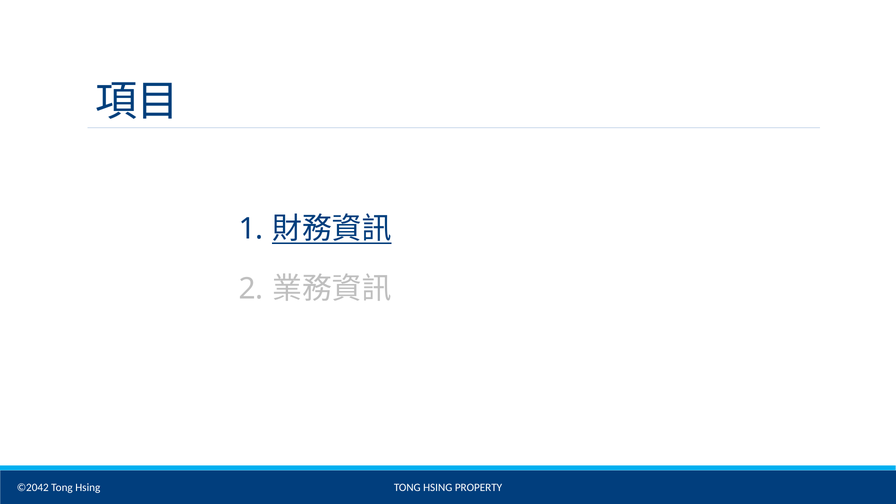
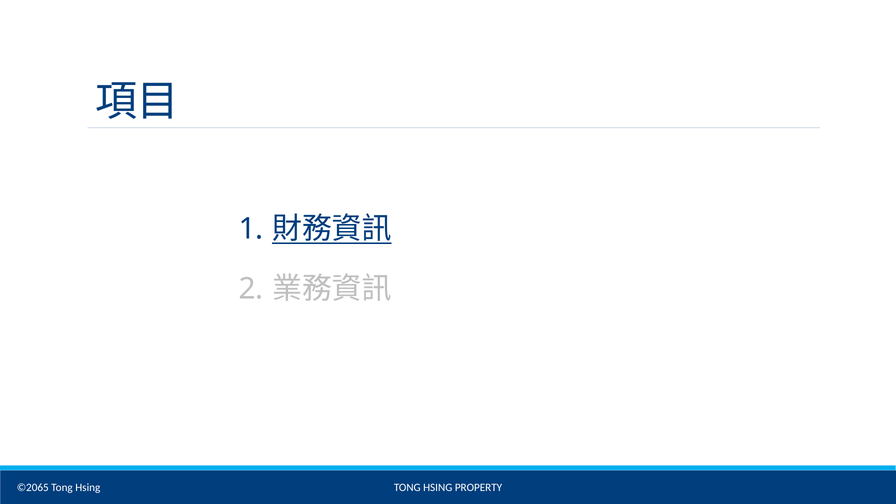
©2042: ©2042 -> ©2065
